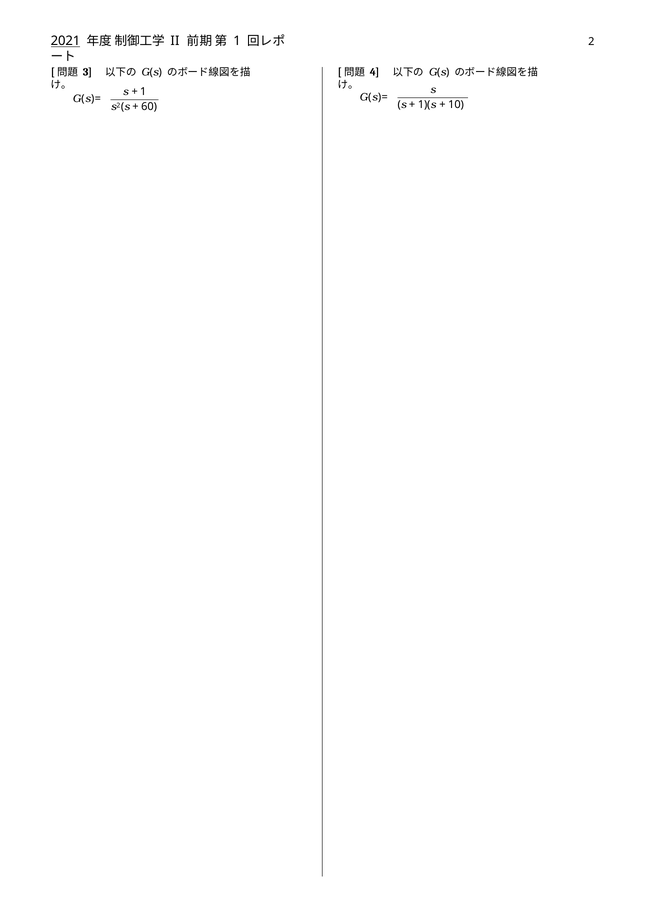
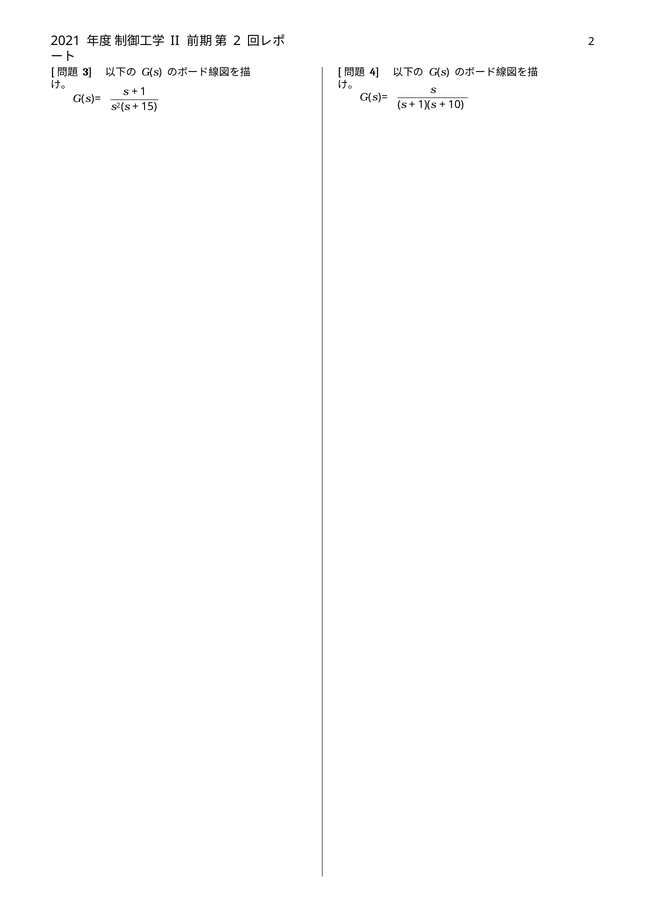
2021 underline: present -> none
1 at (237, 41): 1 -> 2
60: 60 -> 15
